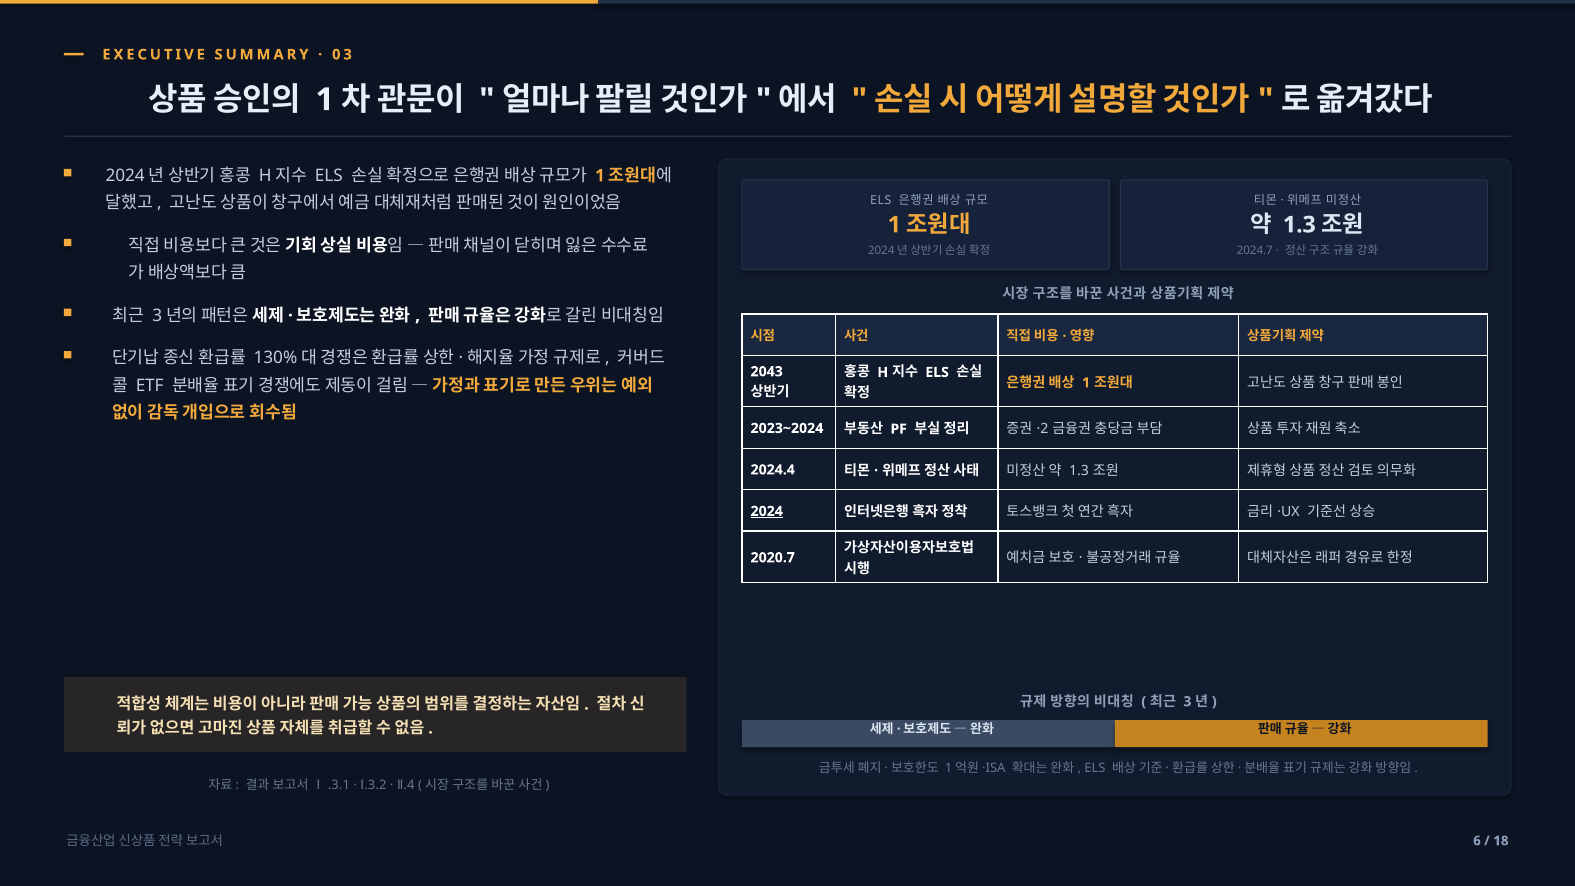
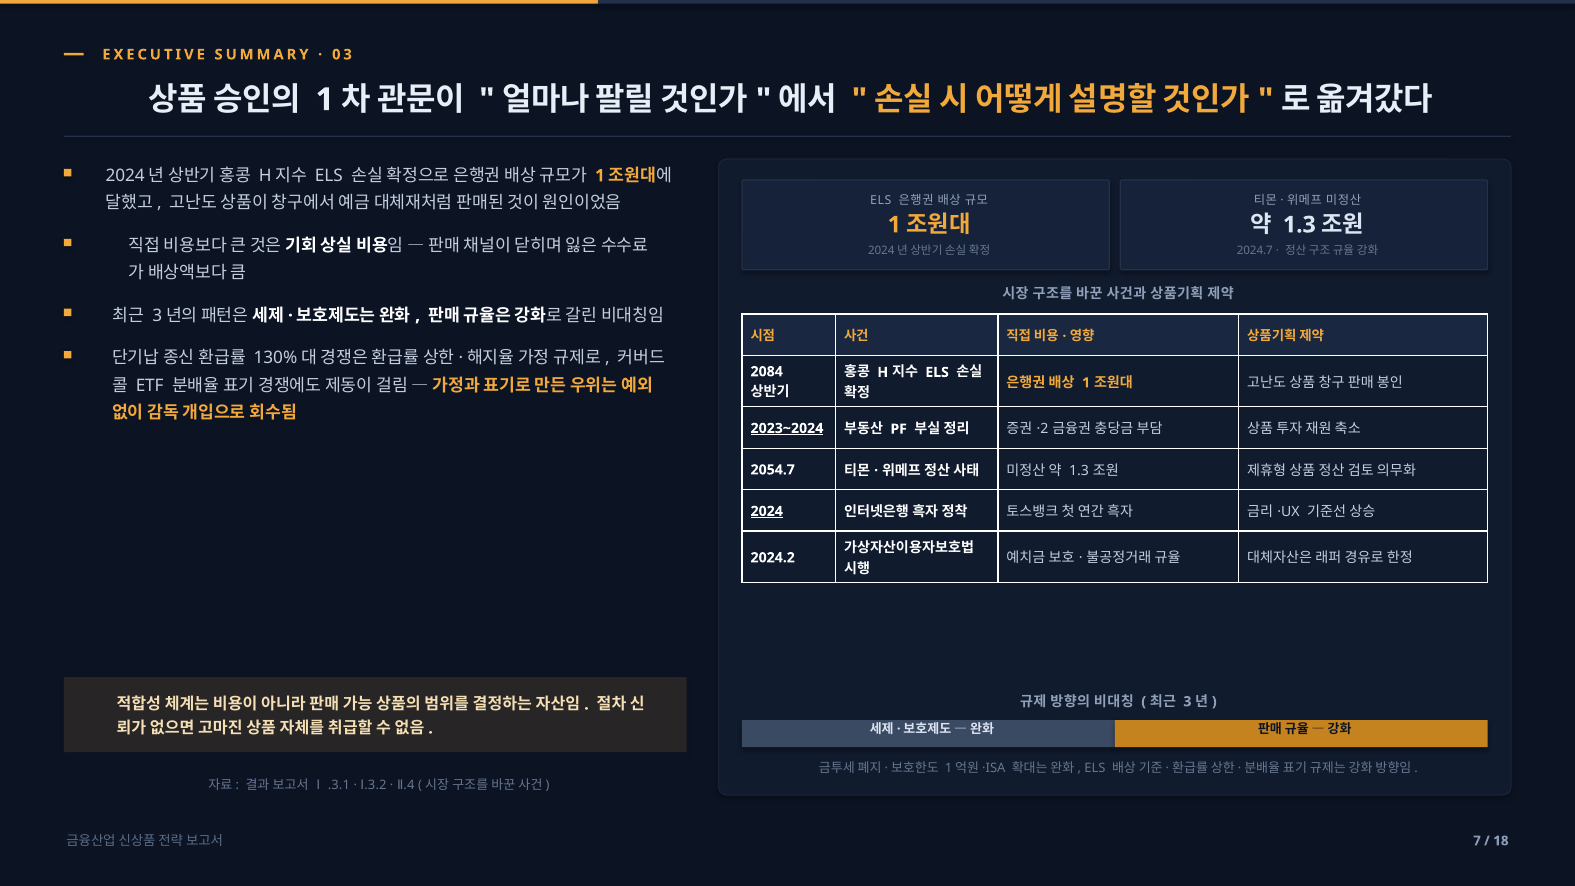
2043: 2043 -> 2084
2023~2024 underline: none -> present
2024.4: 2024.4 -> 2054.7
2020.7: 2020.7 -> 2024.2
6: 6 -> 7
